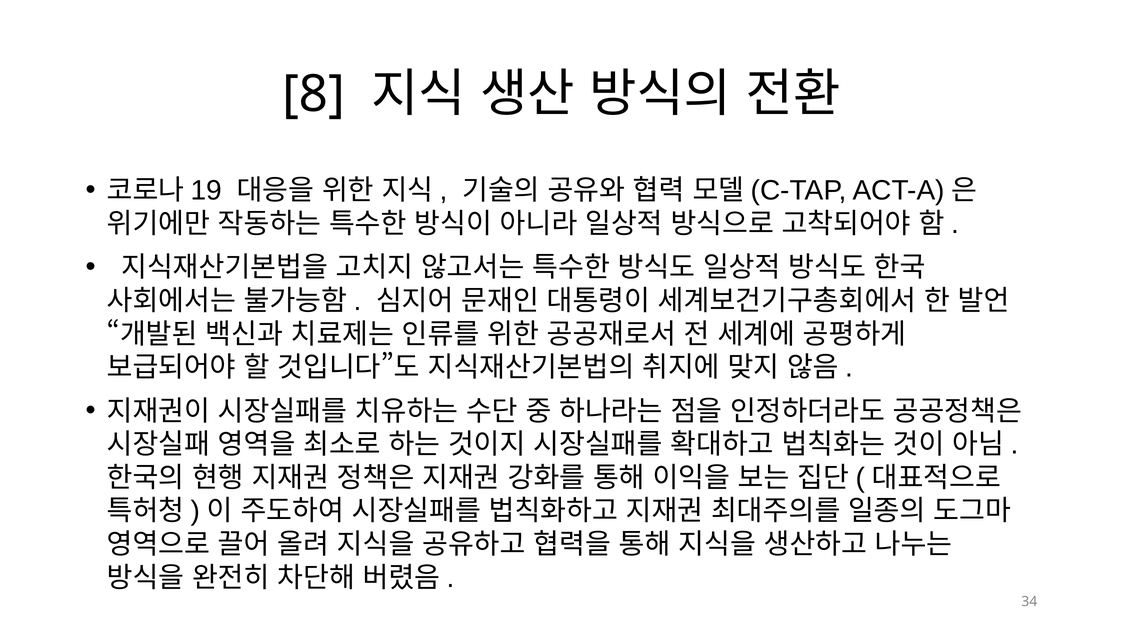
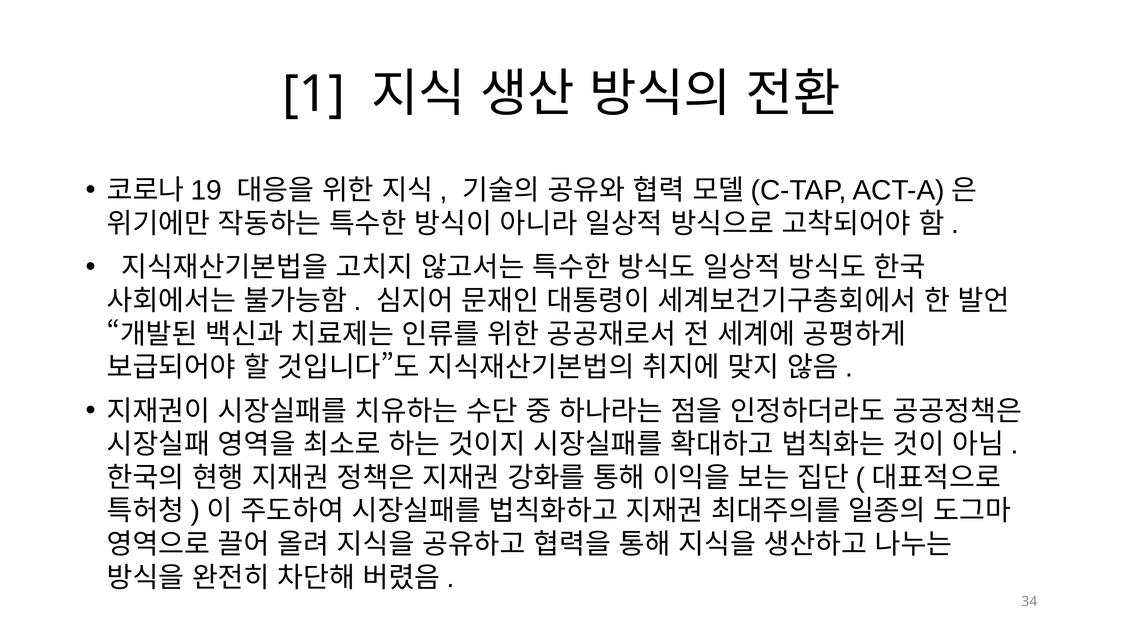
8: 8 -> 1
